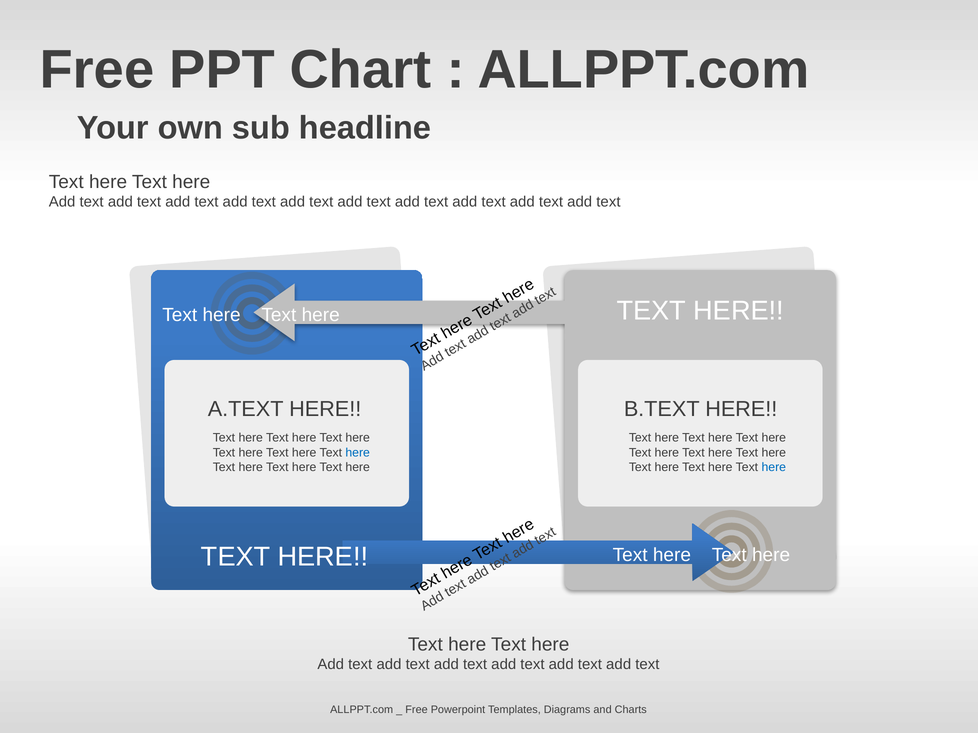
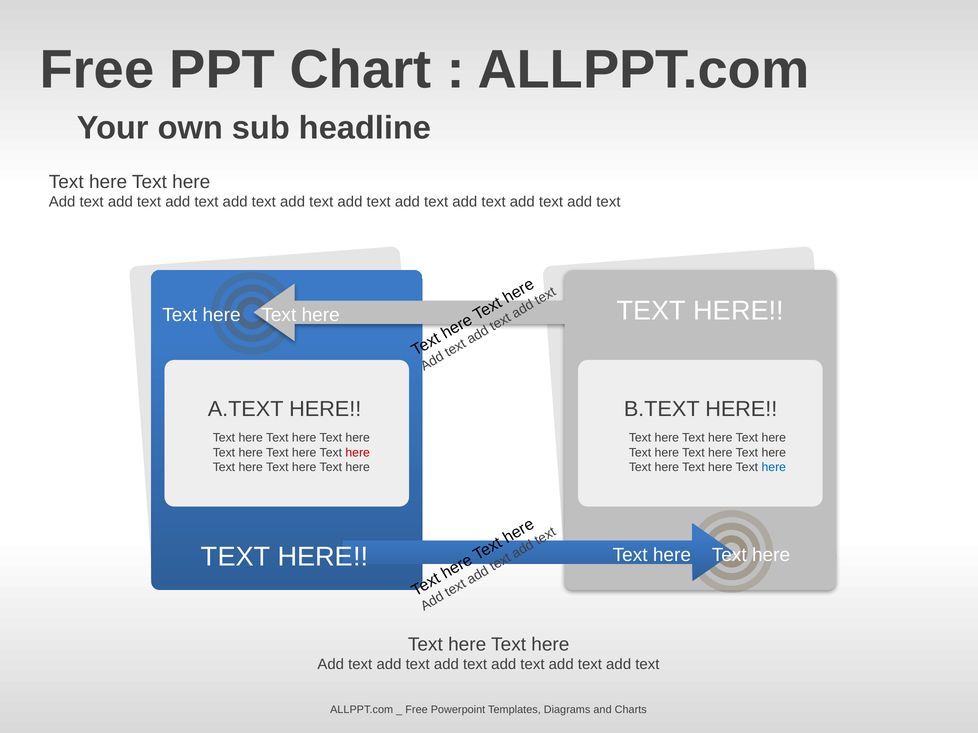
here at (358, 453) colour: blue -> red
